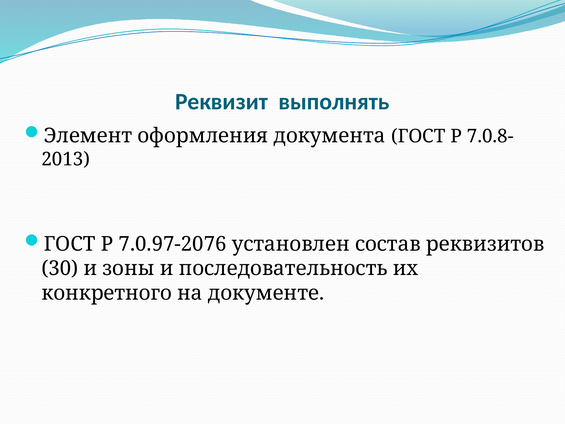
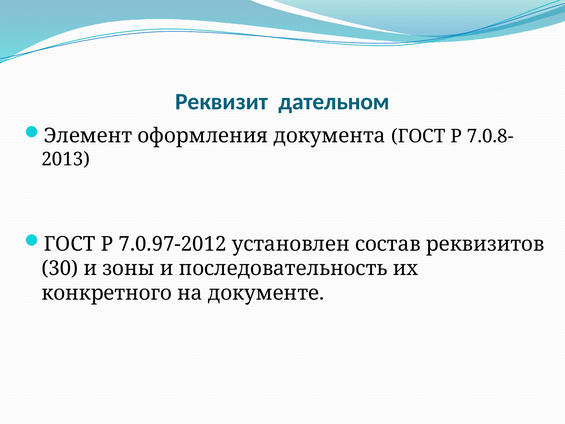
выполнять: выполнять -> дательном
7.0.97-2076: 7.0.97-2076 -> 7.0.97-2012
